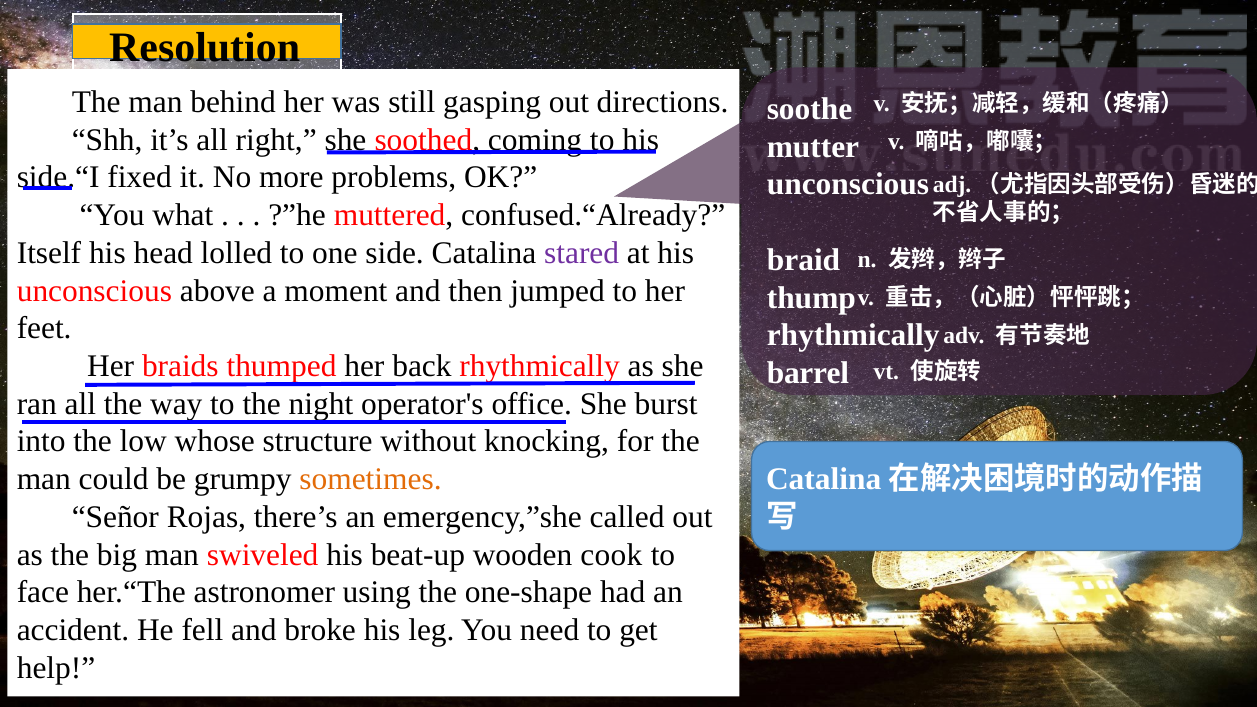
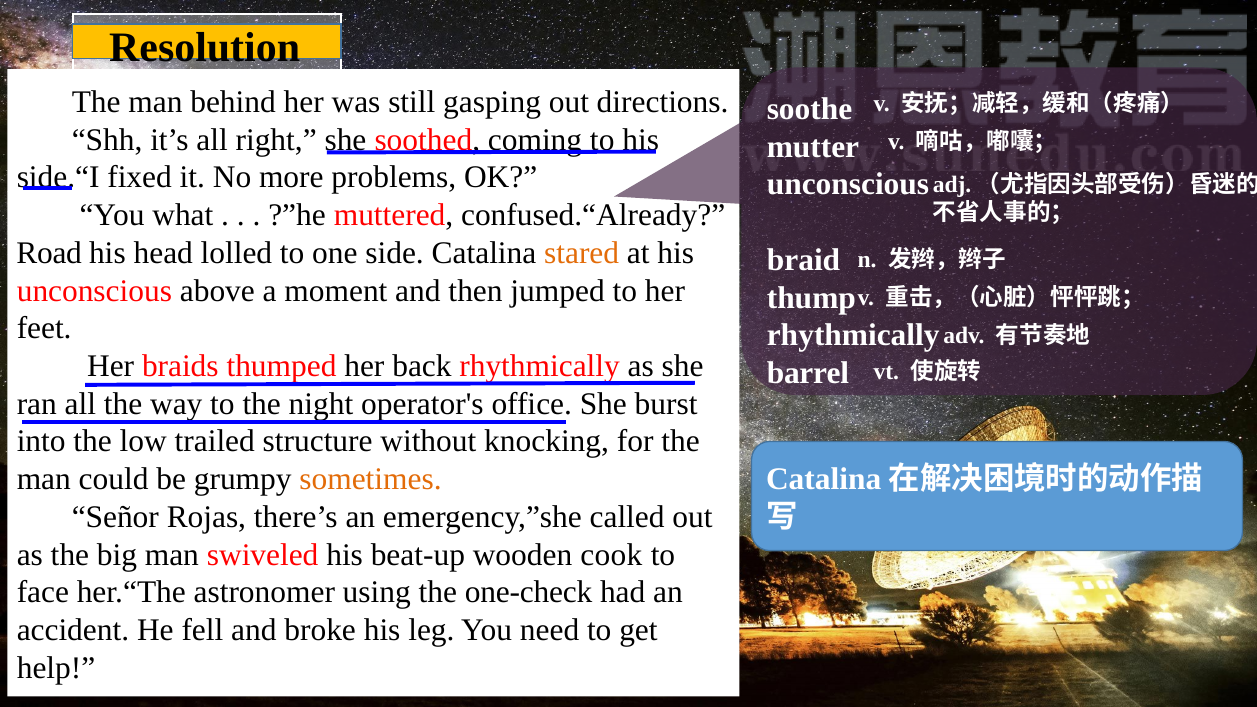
Itself: Itself -> Road
stared colour: purple -> orange
whose: whose -> trailed
one-shape: one-shape -> one-check
